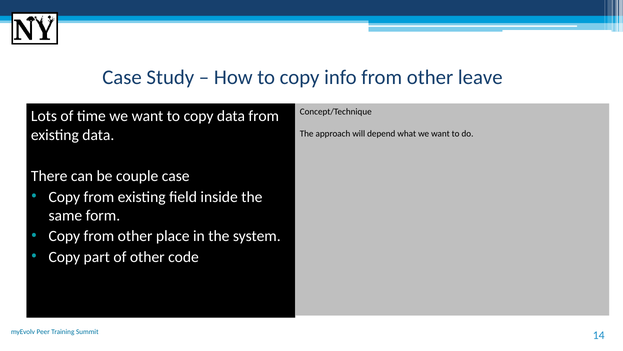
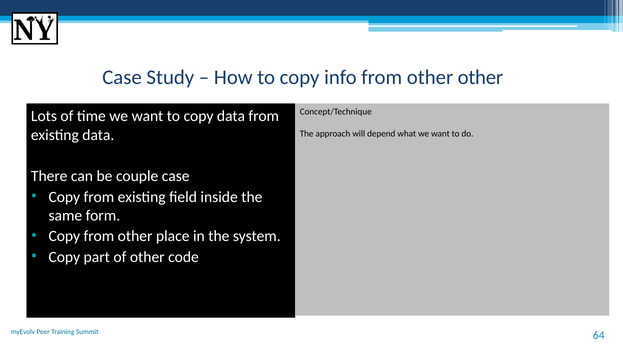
other leave: leave -> other
14: 14 -> 64
